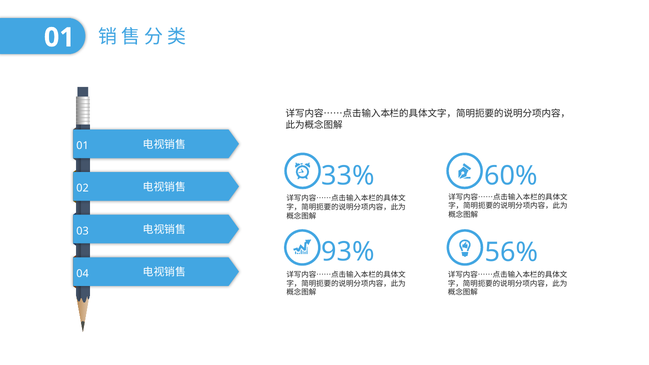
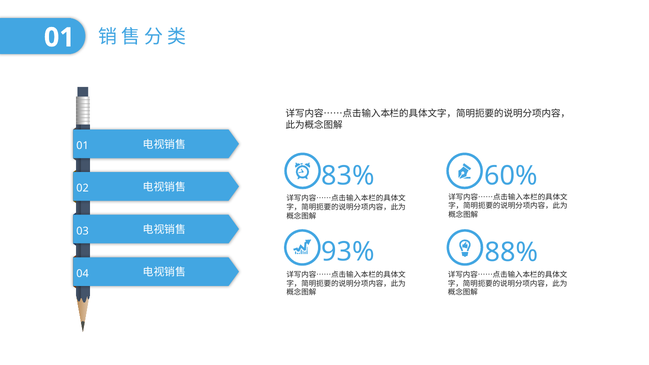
33%: 33% -> 83%
56%: 56% -> 88%
